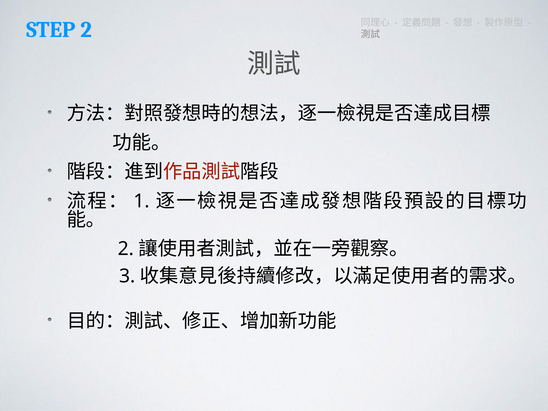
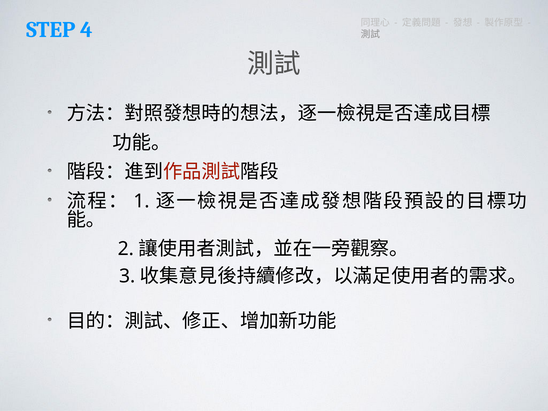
STEP 2: 2 -> 4
